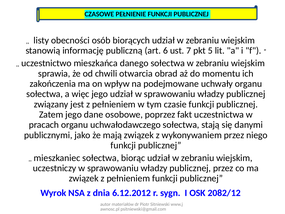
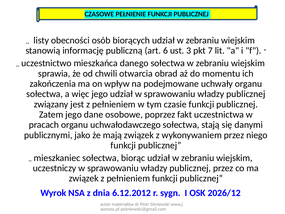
7: 7 -> 3
5: 5 -> 7
2082/12: 2082/12 -> 2026/12
